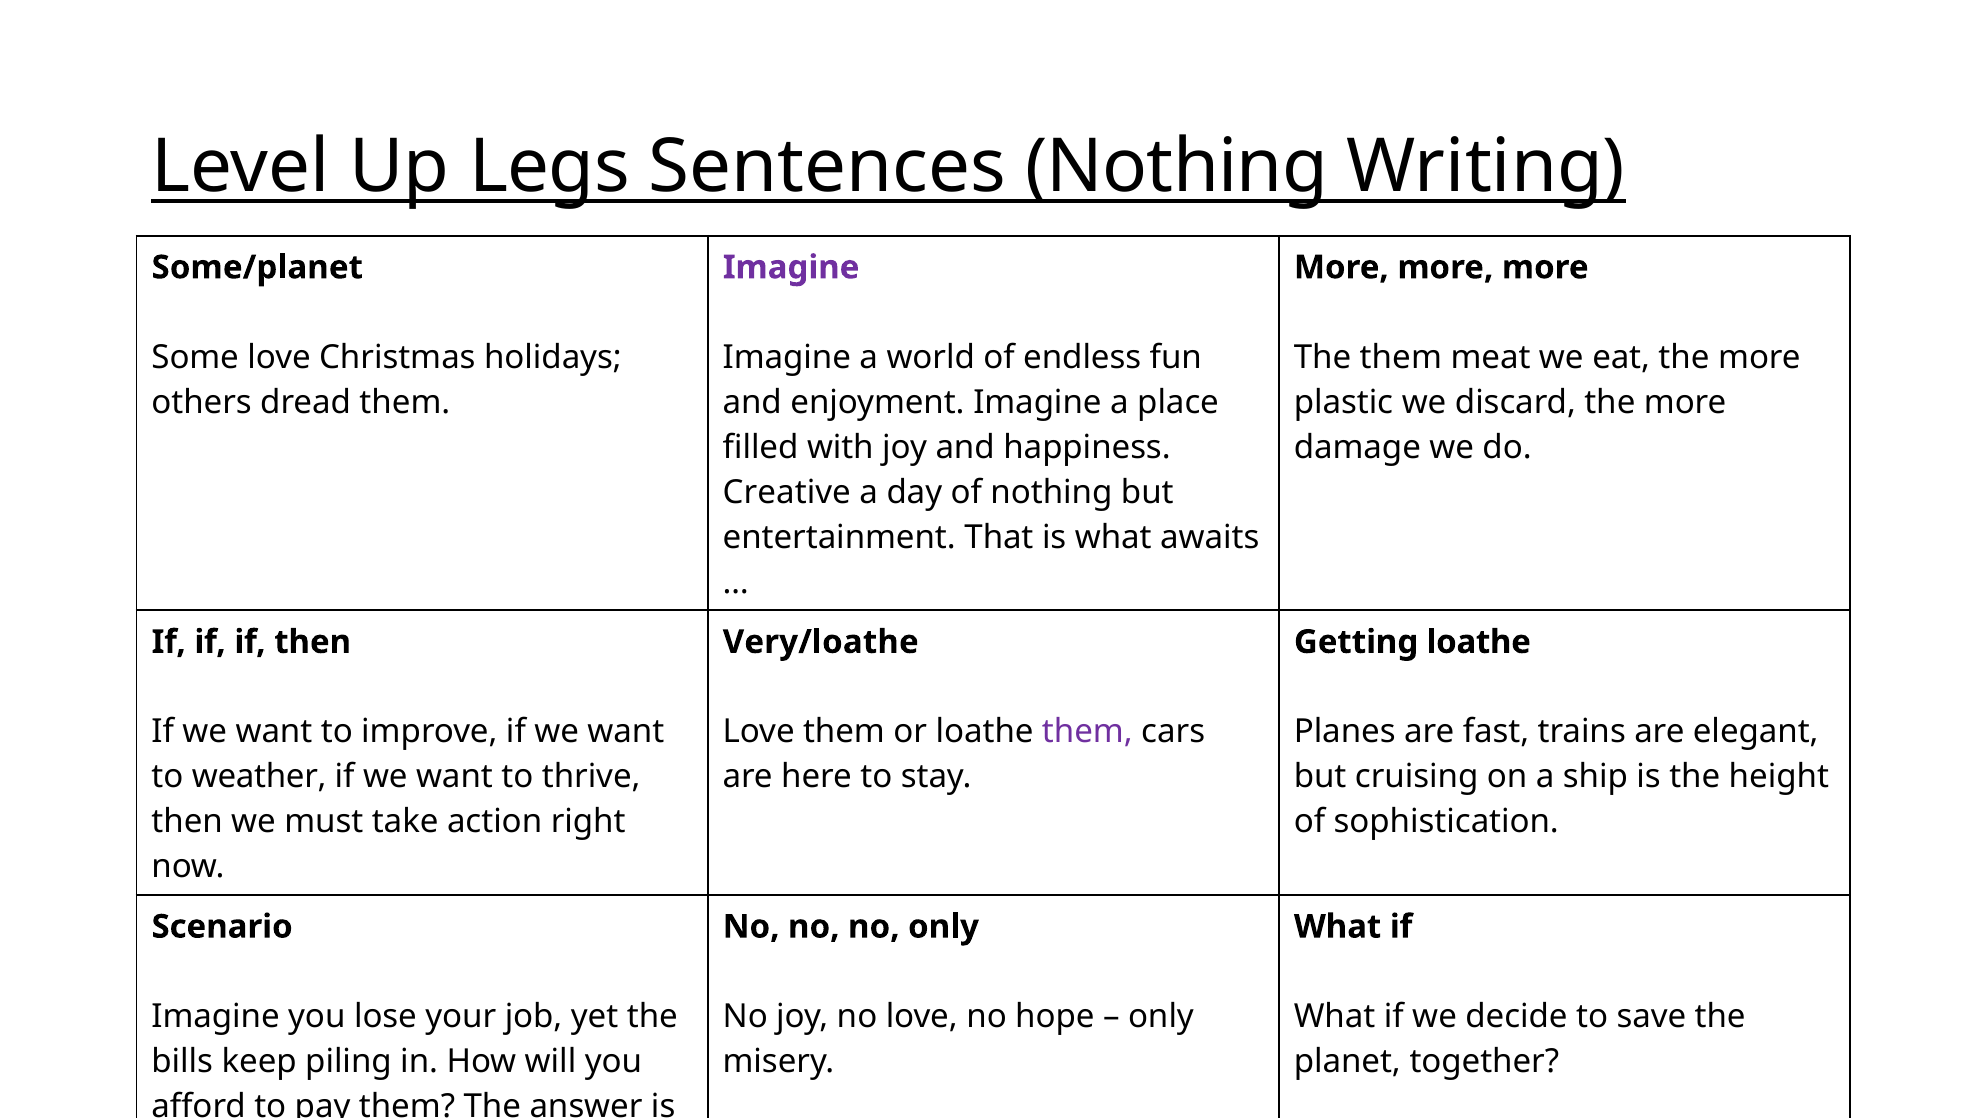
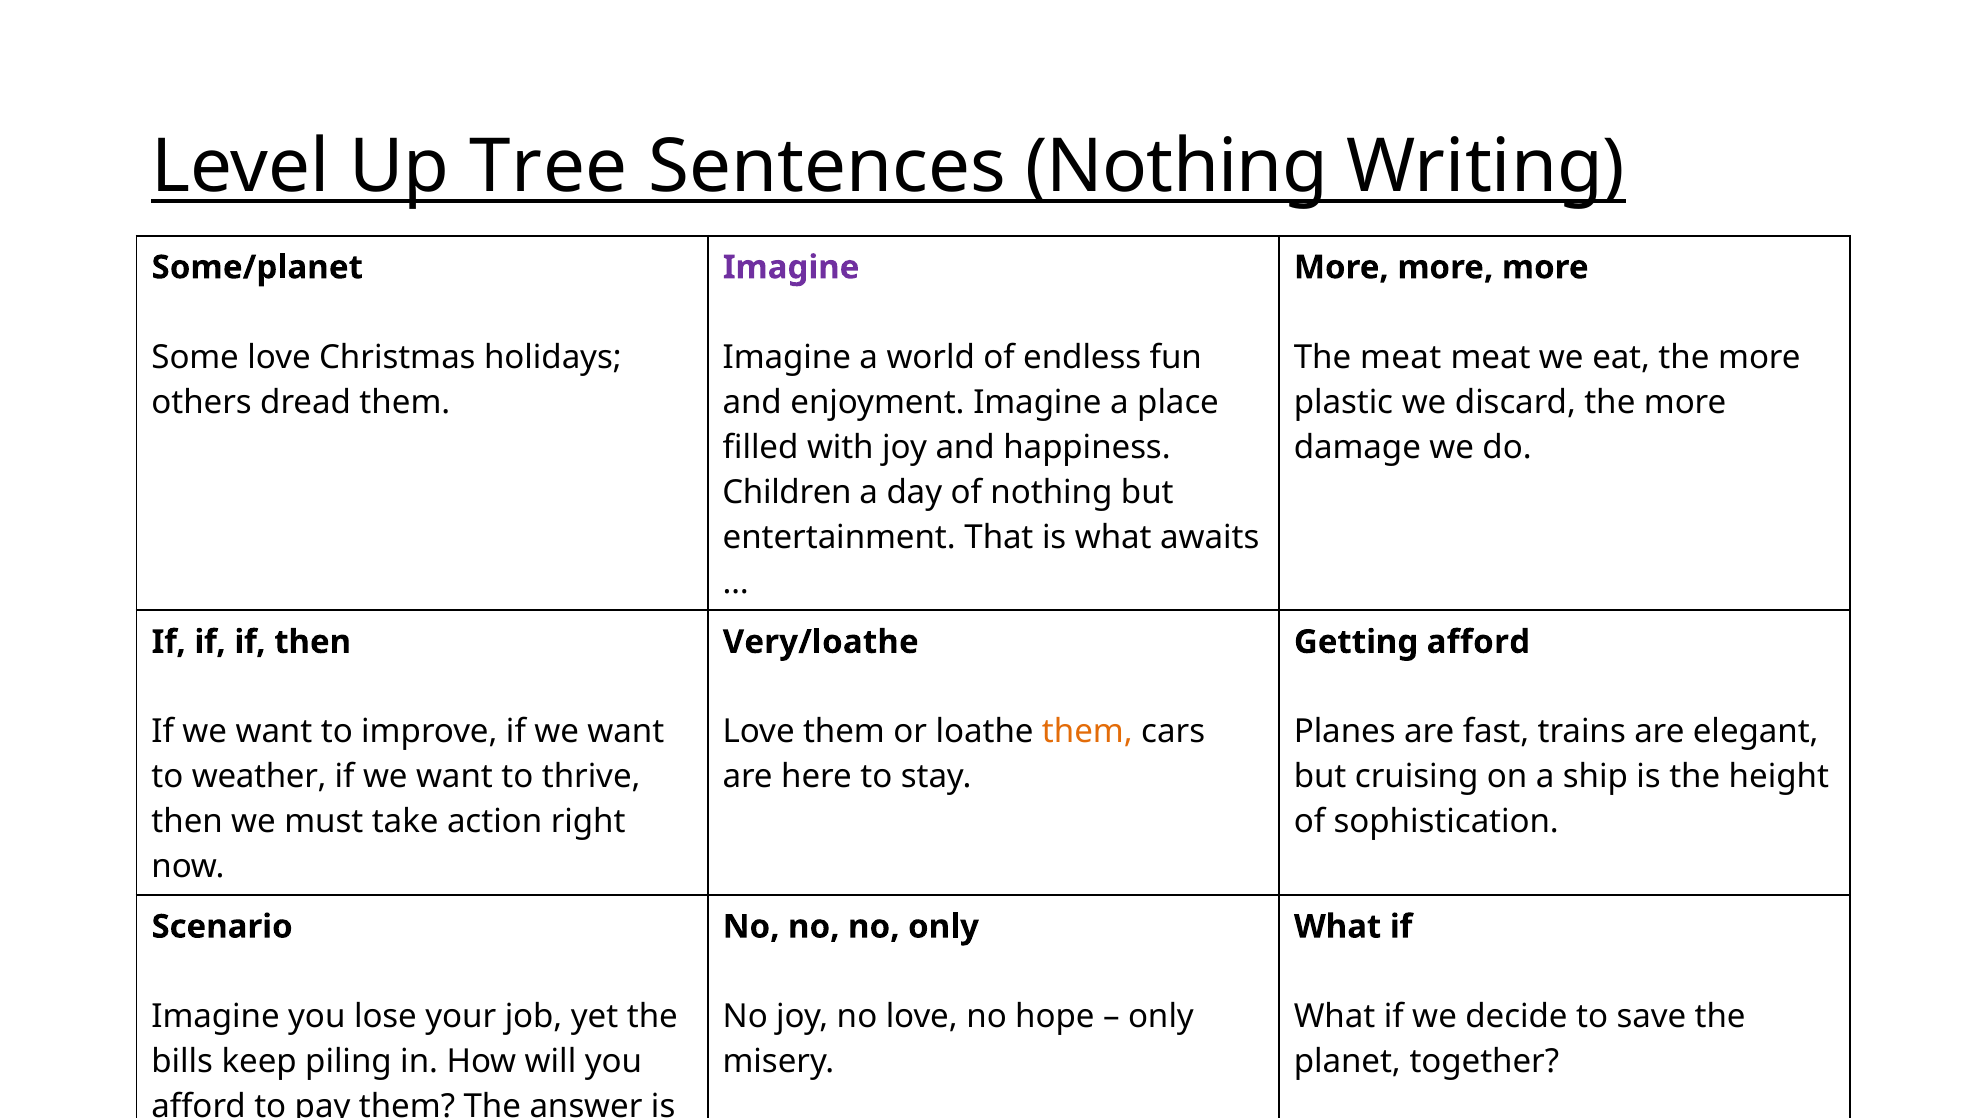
Legs: Legs -> Tree
The them: them -> meat
Creative: Creative -> Children
Getting loathe: loathe -> afford
them at (1087, 732) colour: purple -> orange
